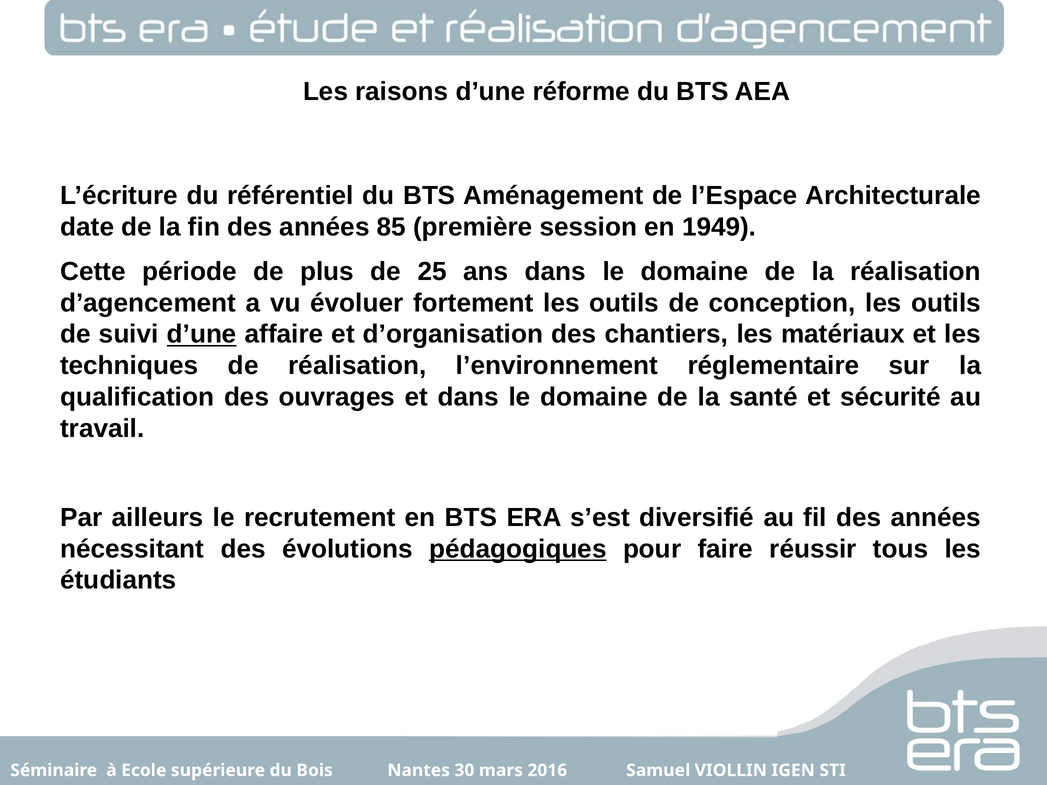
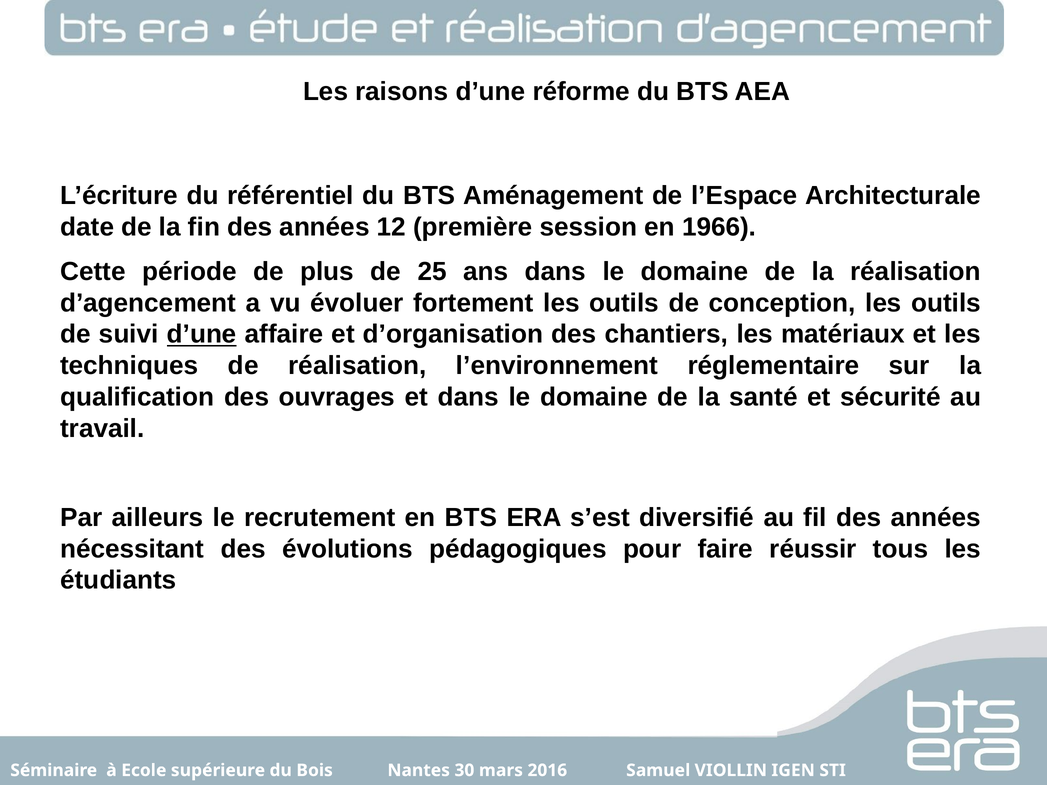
85: 85 -> 12
1949: 1949 -> 1966
pédagogiques underline: present -> none
